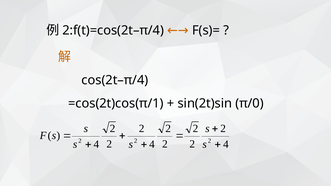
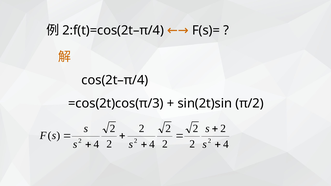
=cos(2t)cos(π/1: =cos(2t)cos(π/1 -> =cos(2t)cos(π/3
π/0: π/0 -> π/2
